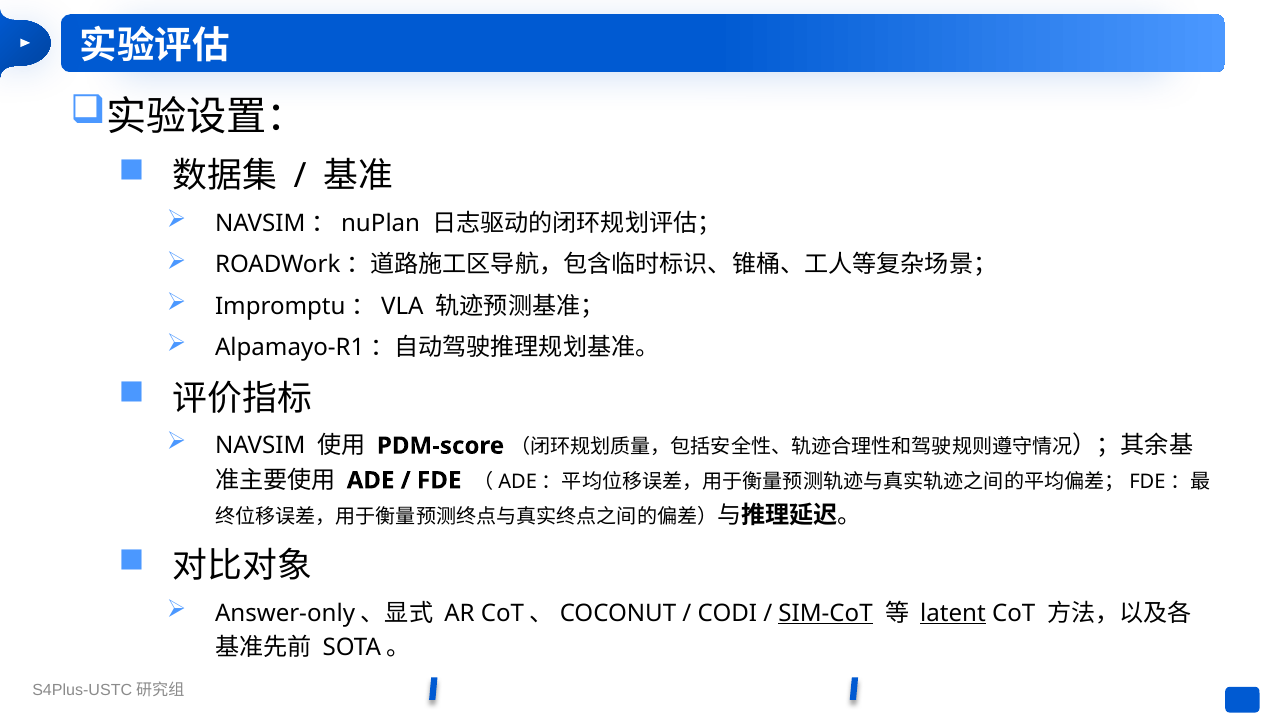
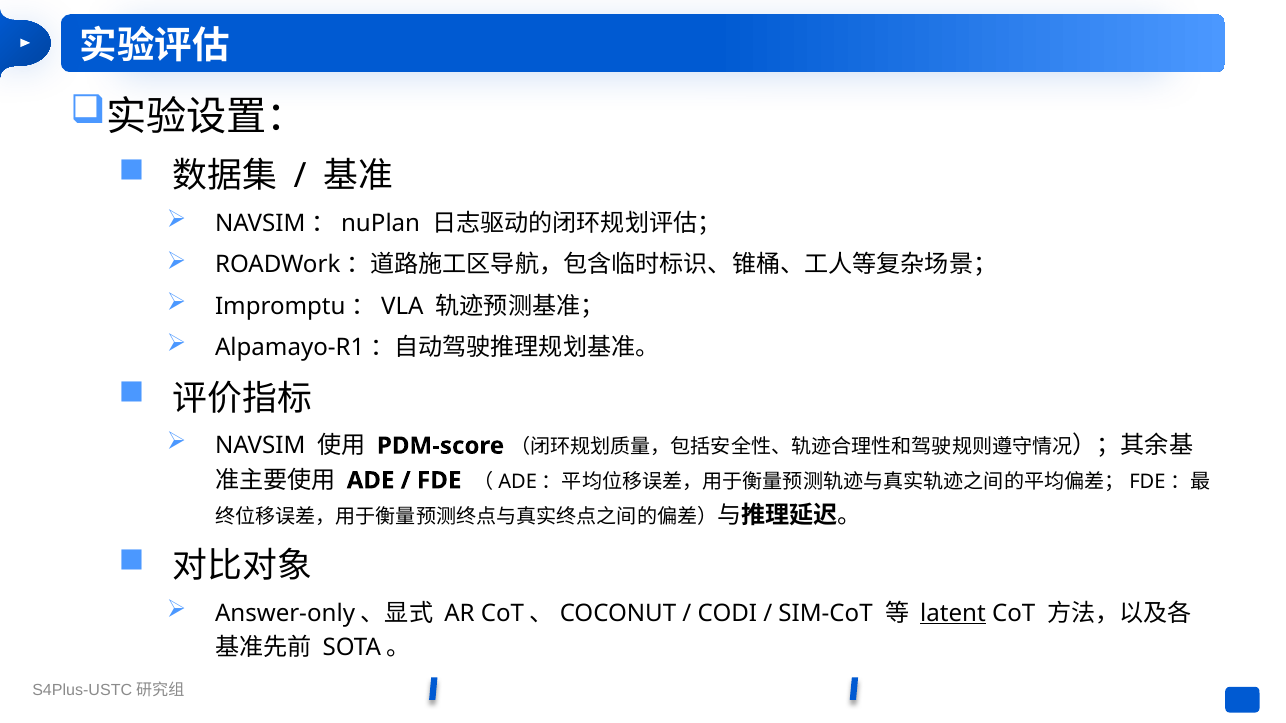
SIM-CoT underline: present -> none
